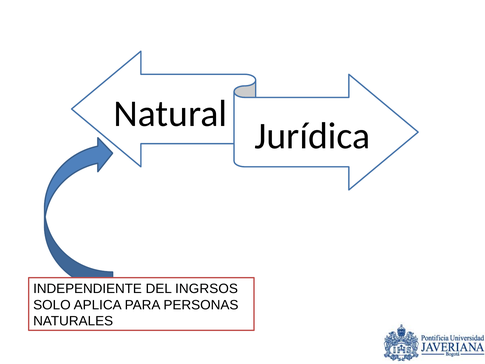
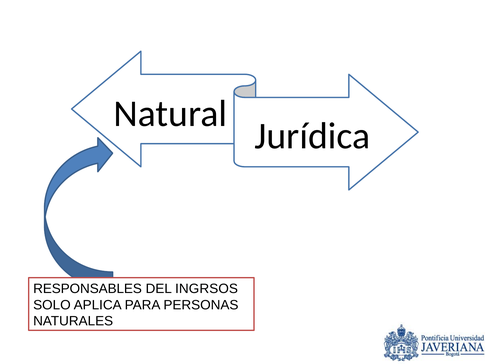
INDEPENDIENTE: INDEPENDIENTE -> RESPONSABLES
